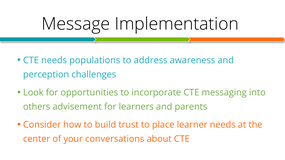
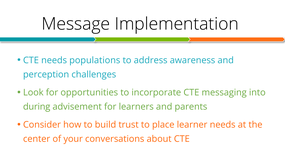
others: others -> during
